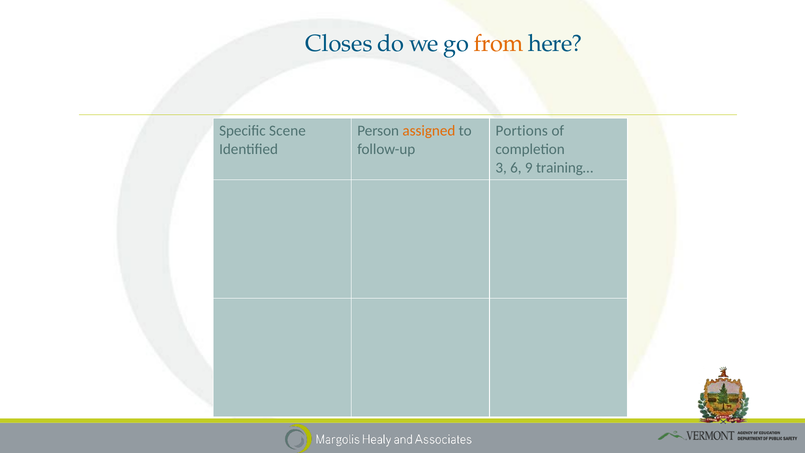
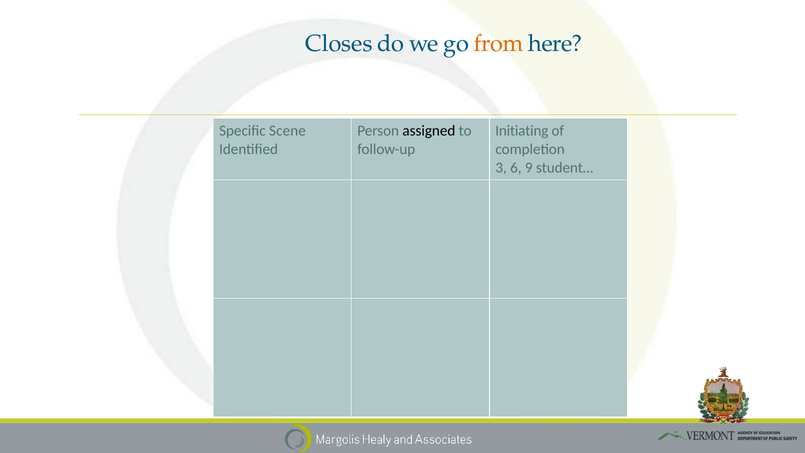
assigned colour: orange -> black
Portions: Portions -> Initiating
training…: training… -> student…
